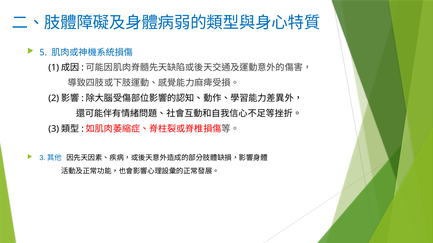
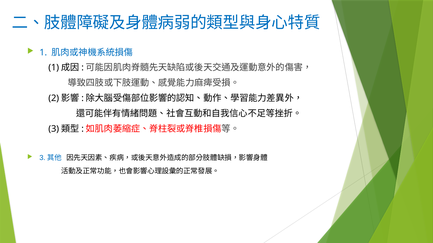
5 at (43, 52): 5 -> 1
